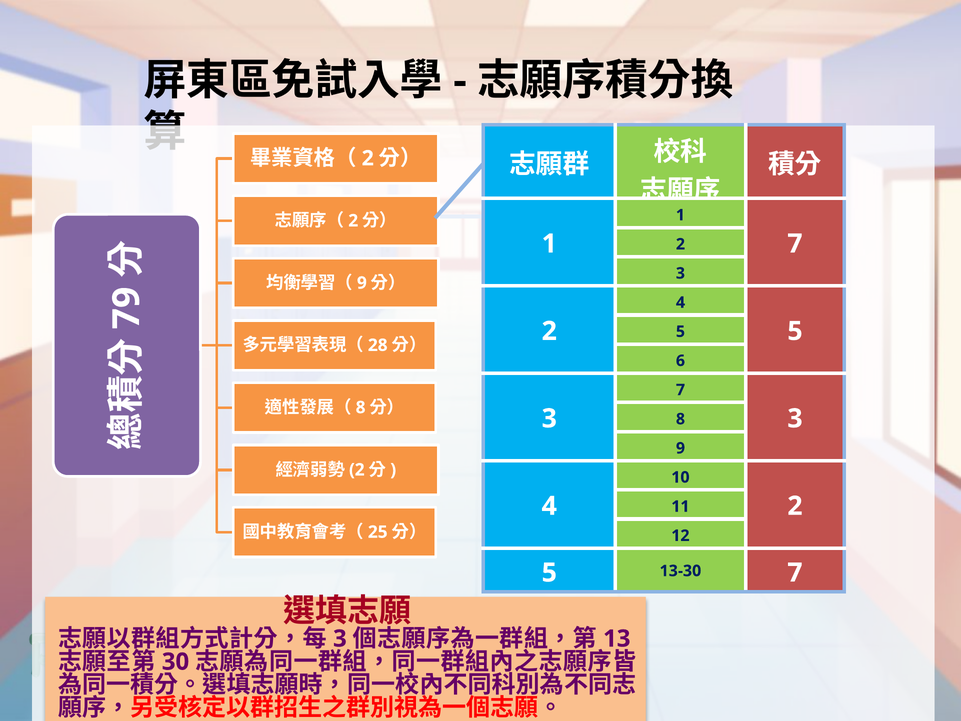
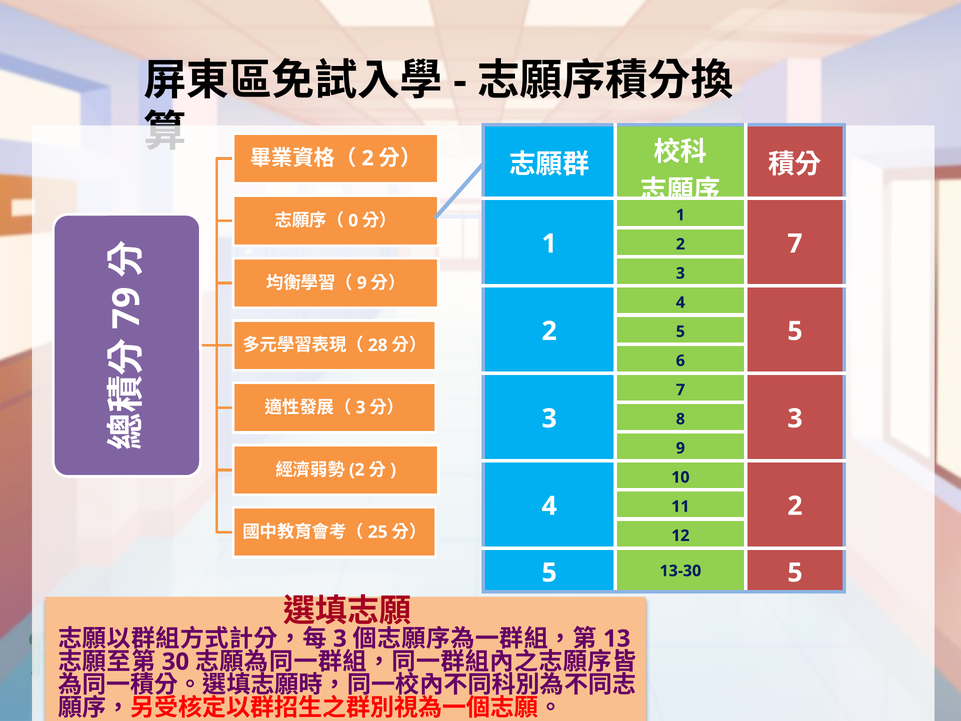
2 at (353, 221): 2 -> 0
8 at (361, 407): 8 -> 3
13-30 7: 7 -> 5
